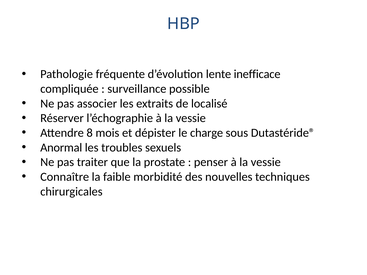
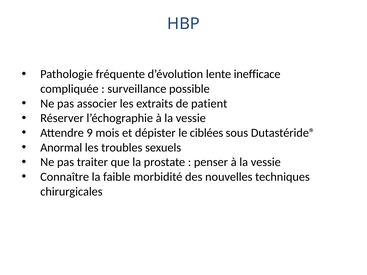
localisé: localisé -> patient
8: 8 -> 9
charge: charge -> ciblées
